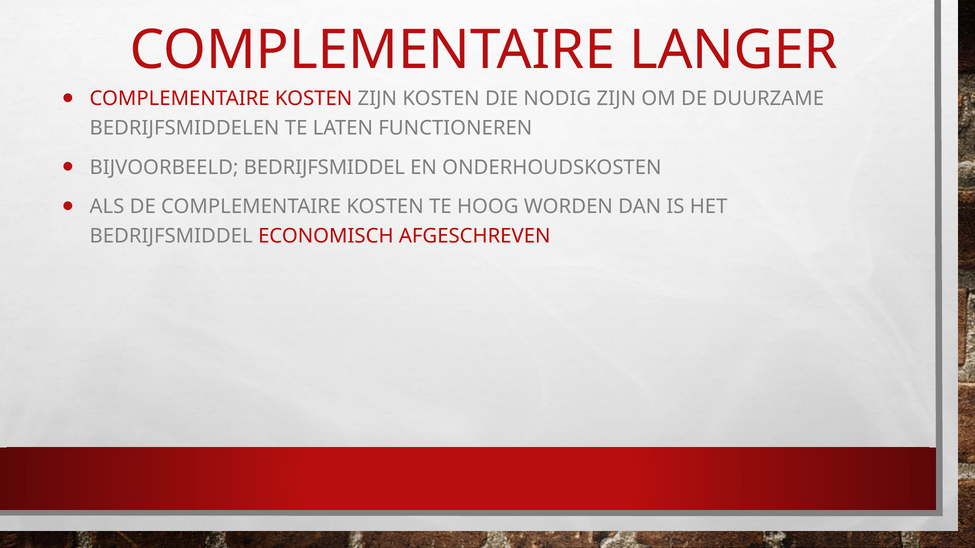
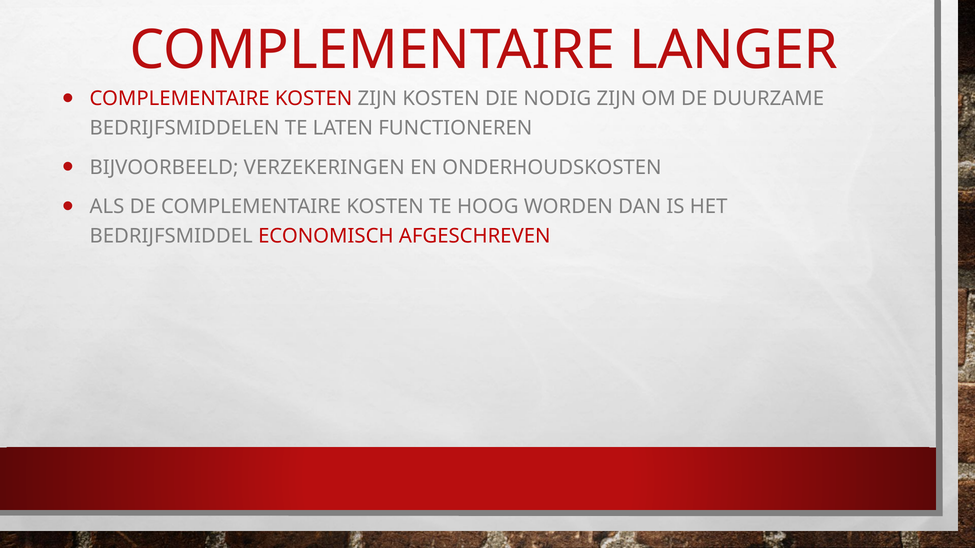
BIJVOORBEELD BEDRIJFSMIDDEL: BEDRIJFSMIDDEL -> VERZEKERINGEN
